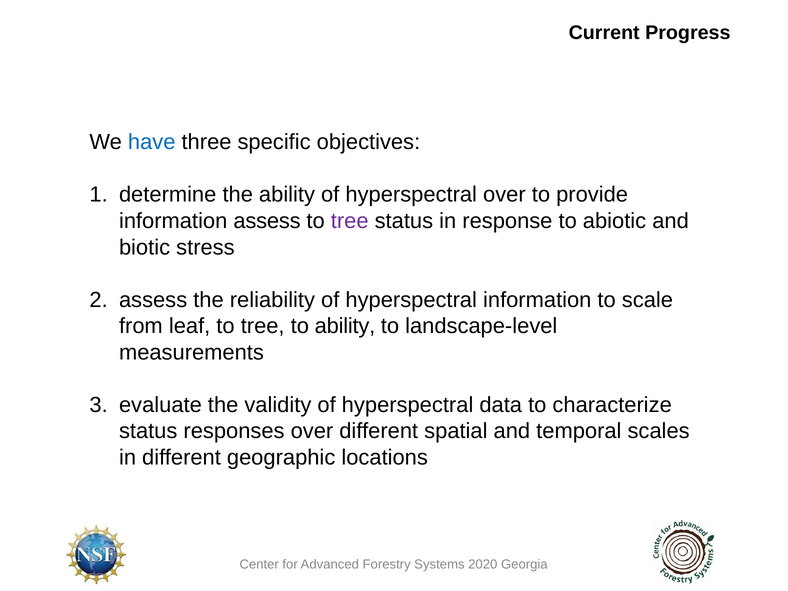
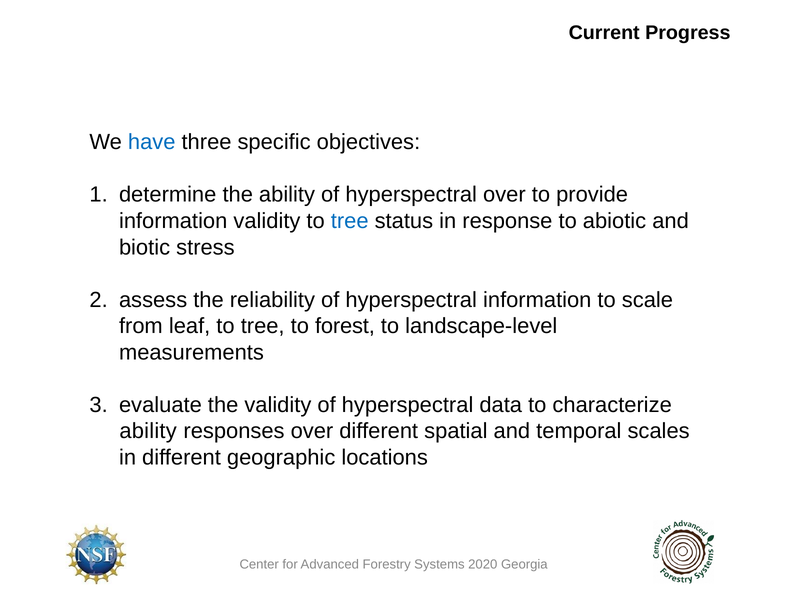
information assess: assess -> validity
tree at (350, 221) colour: purple -> blue
to ability: ability -> forest
status at (148, 431): status -> ability
